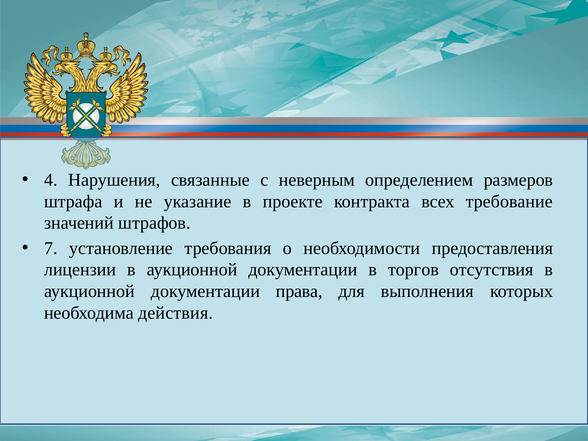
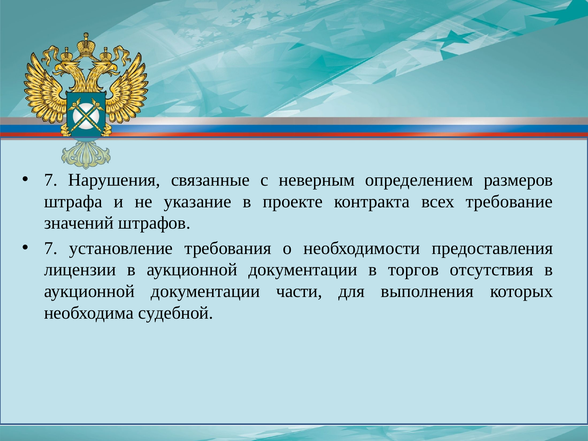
4 at (51, 180): 4 -> 7
права: права -> части
действия: действия -> судебной
